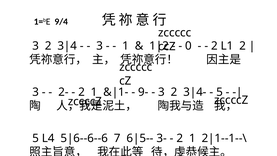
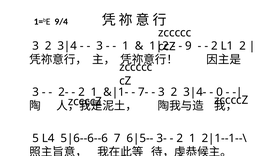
0: 0 -> 9
9-: 9- -> 7-
5 at (220, 92): 5 -> 0
